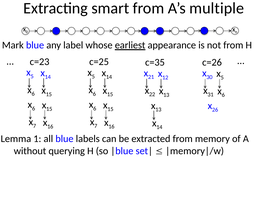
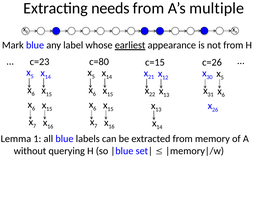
smart: smart -> needs
c=25: c=25 -> c=80
c=35: c=35 -> c=15
